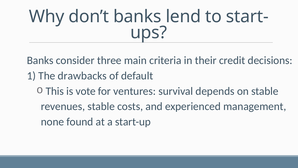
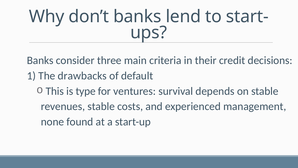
vote: vote -> type
